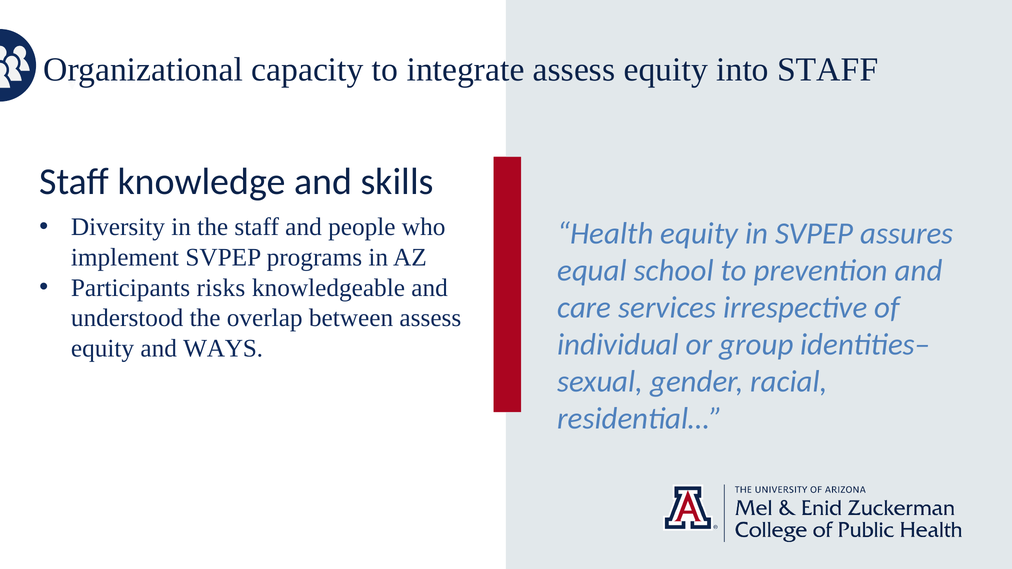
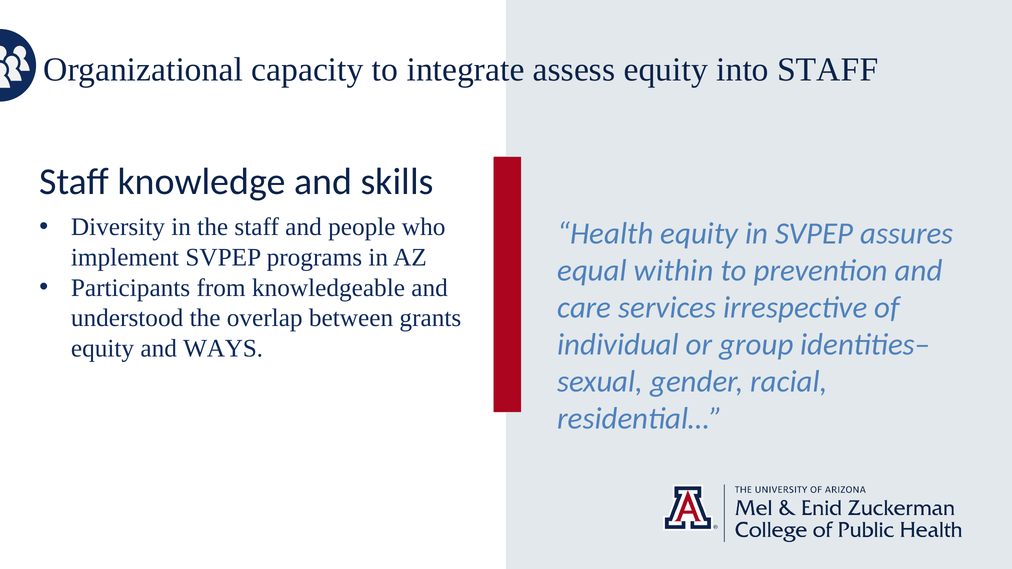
school: school -> within
risks: risks -> from
between assess: assess -> grants
